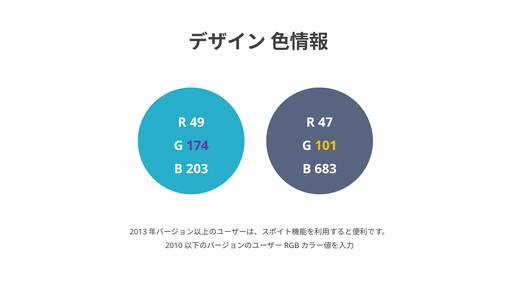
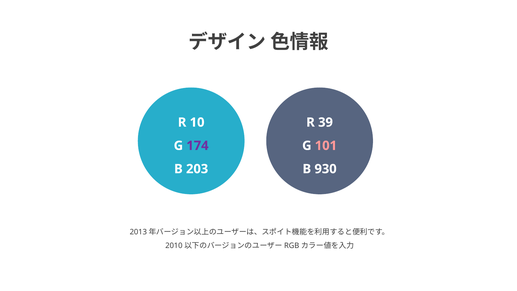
49: 49 -> 10
47: 47 -> 39
101 colour: yellow -> pink
683: 683 -> 930
